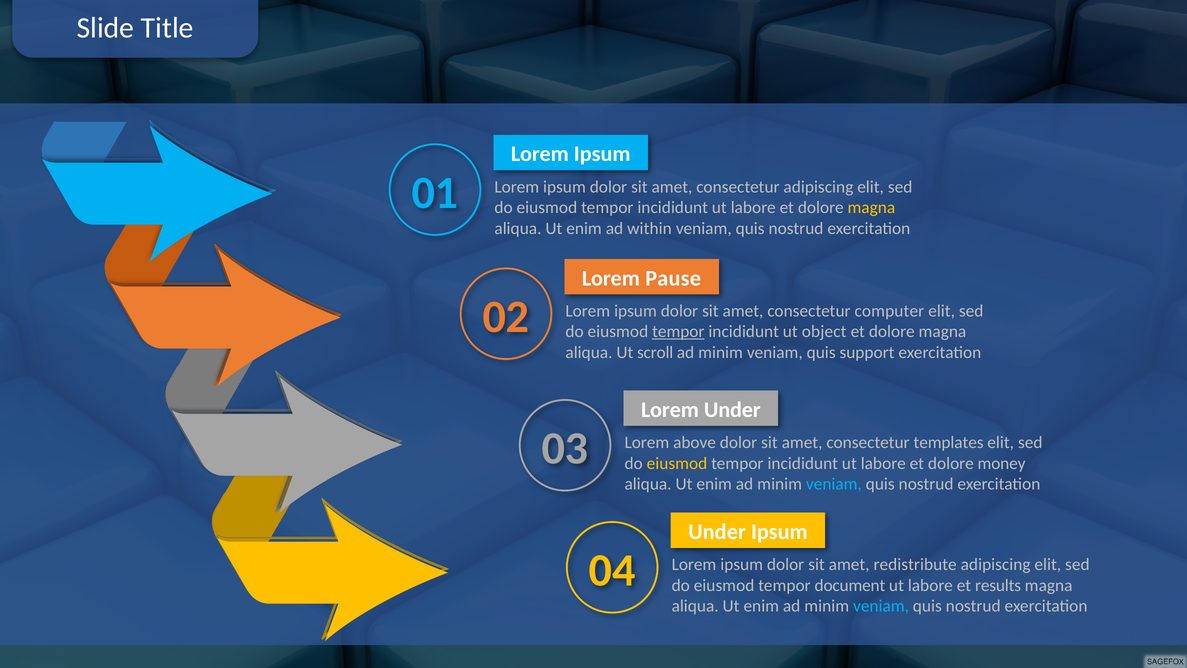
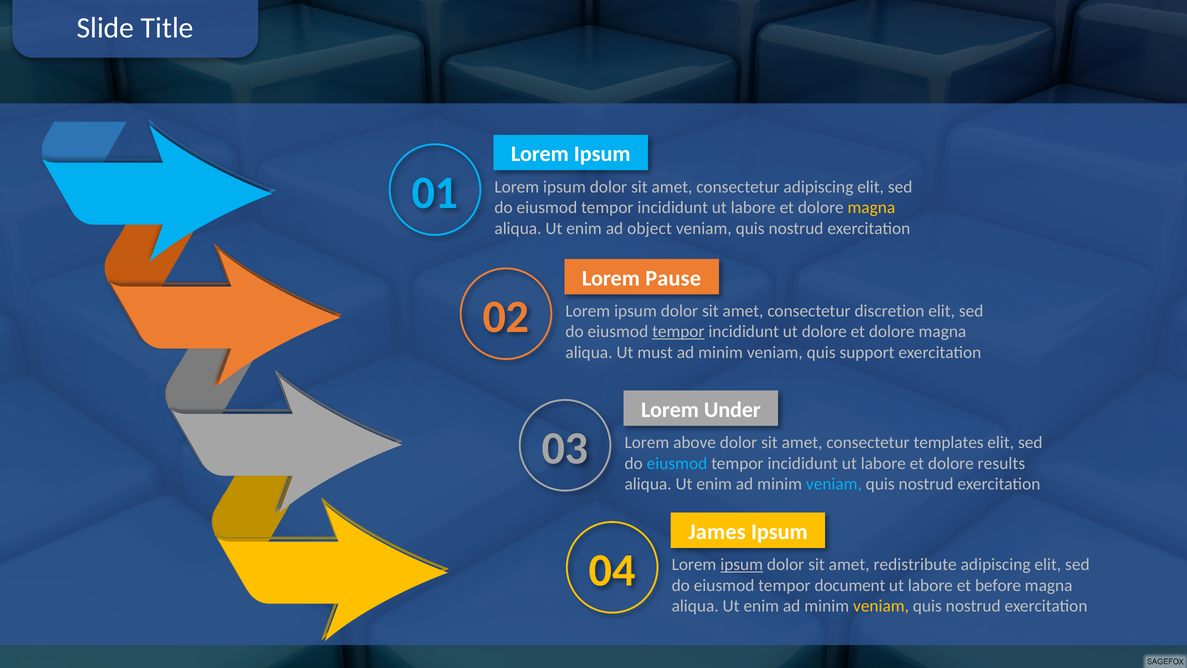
within: within -> object
computer: computer -> discretion
ut object: object -> dolore
scroll: scroll -> must
eiusmod at (677, 463) colour: yellow -> light blue
money: money -> results
Under at (717, 532): Under -> James
ipsum at (742, 564) underline: none -> present
results: results -> before
veniam at (881, 606) colour: light blue -> yellow
